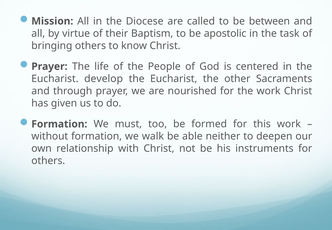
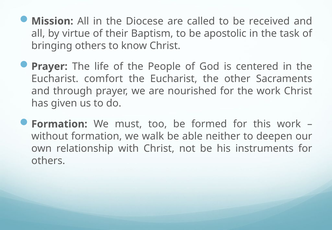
between: between -> received
develop: develop -> comfort
